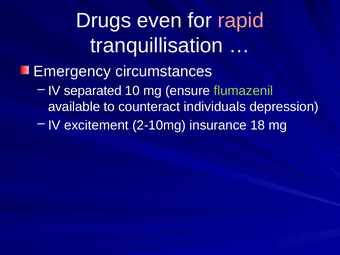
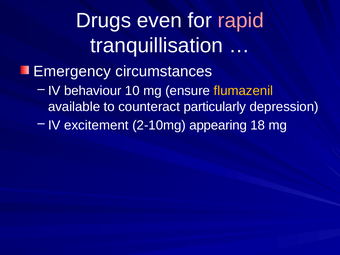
separated: separated -> behaviour
flumazenil colour: light green -> yellow
individuals: individuals -> particularly
insurance: insurance -> appearing
